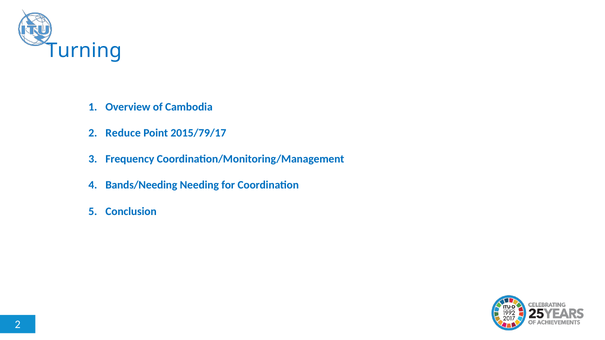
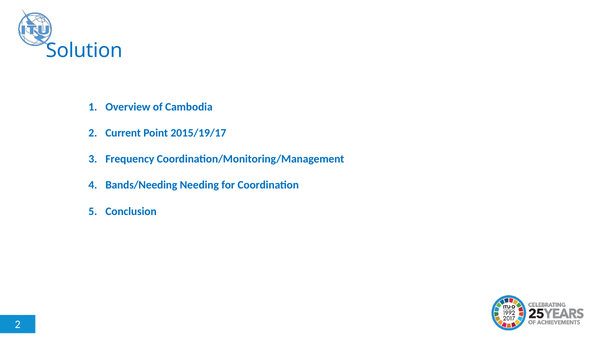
Turning: Turning -> Solution
Reduce: Reduce -> Current
2015/79/17: 2015/79/17 -> 2015/19/17
